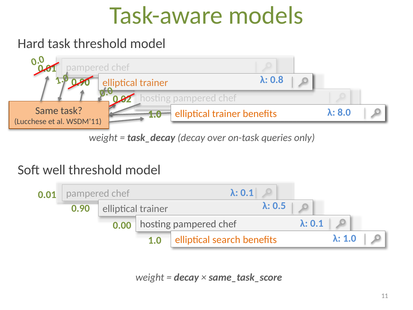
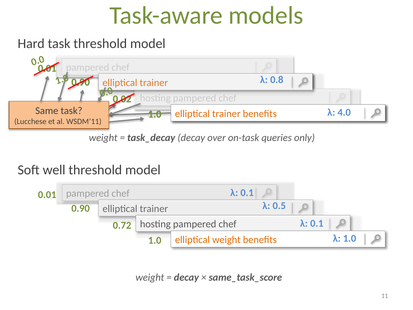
8.0: 8.0 -> 4.0
0.00: 0.00 -> 0.72
elliptical search: search -> weight
